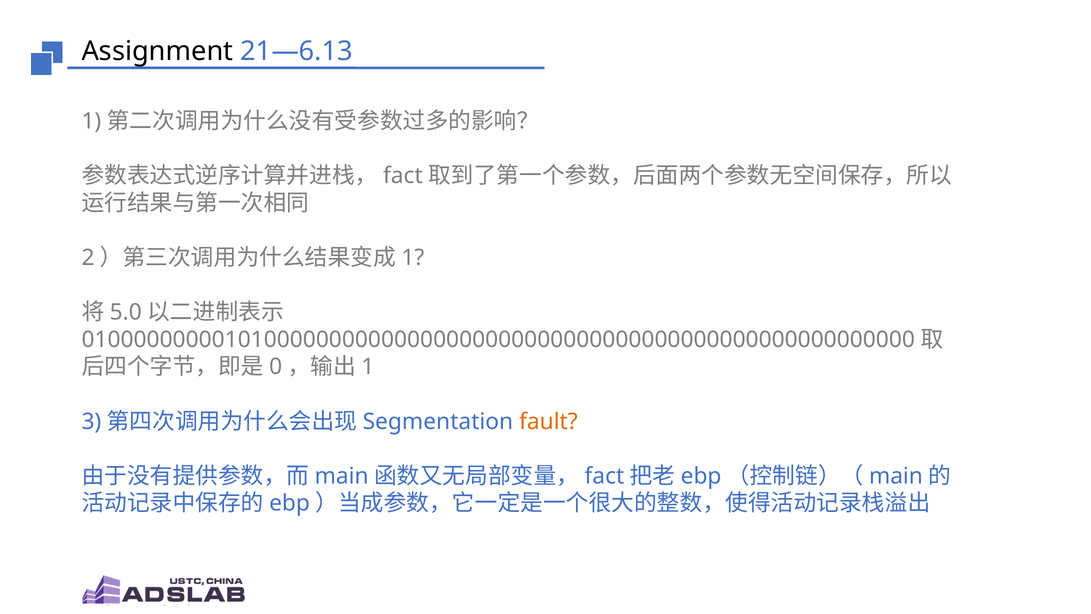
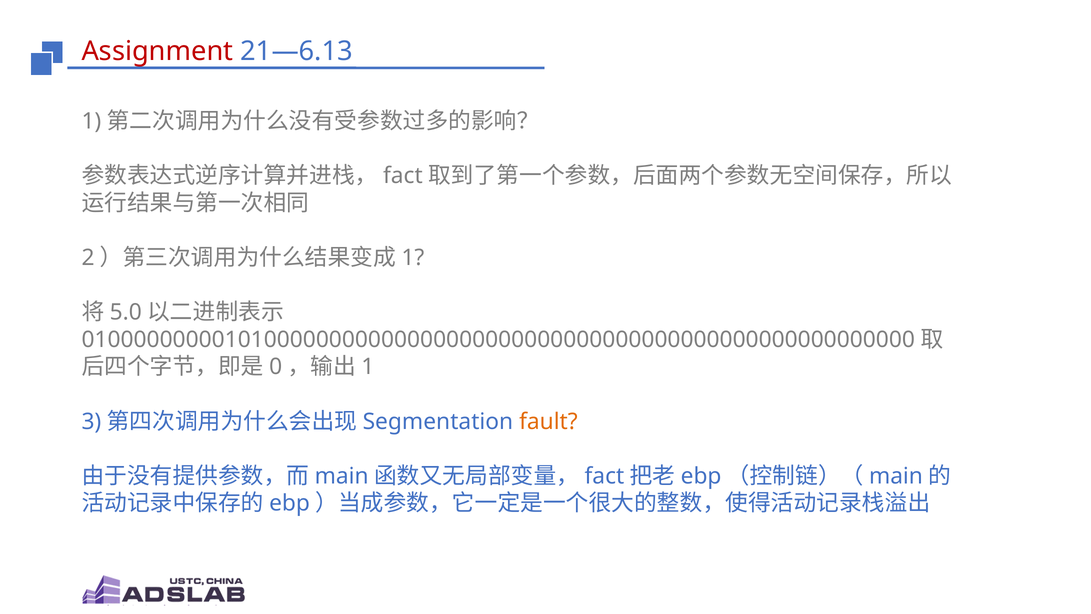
Assignment colour: black -> red
